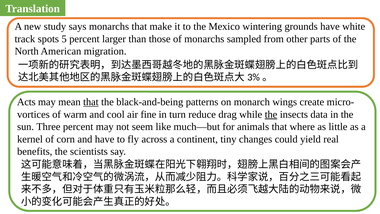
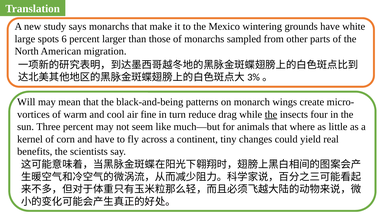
track: track -> large
5: 5 -> 6
Acts: Acts -> Will
that at (91, 102) underline: present -> none
data: data -> four
